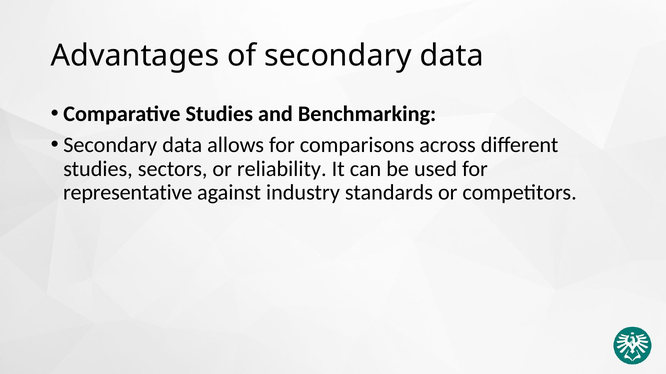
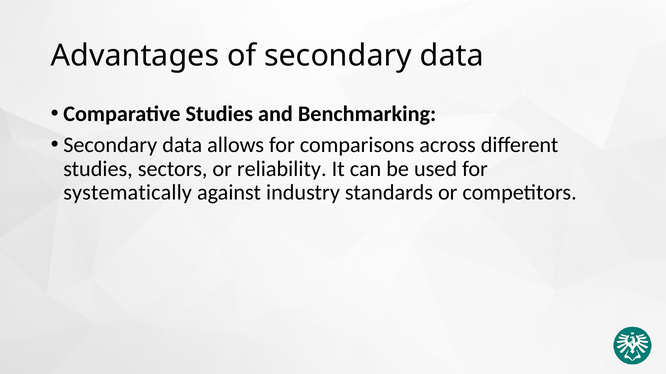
representative: representative -> systematically
